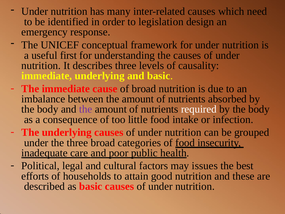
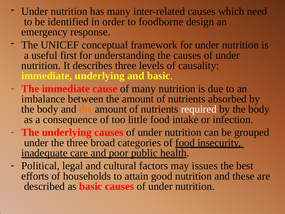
legislation: legislation -> foodborne
of broad: broad -> many
the at (86, 109) colour: purple -> orange
